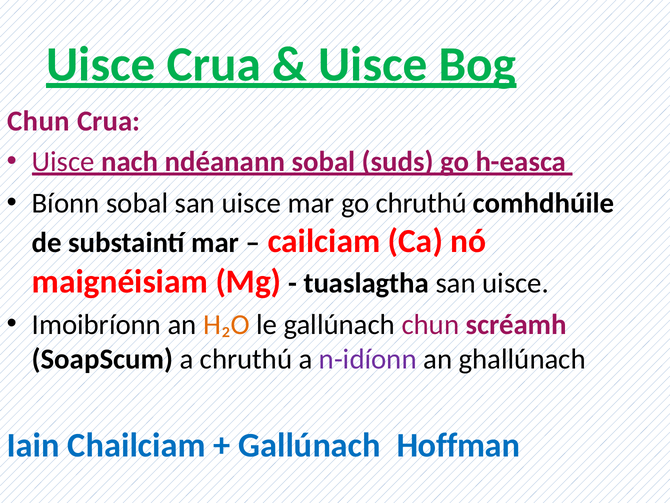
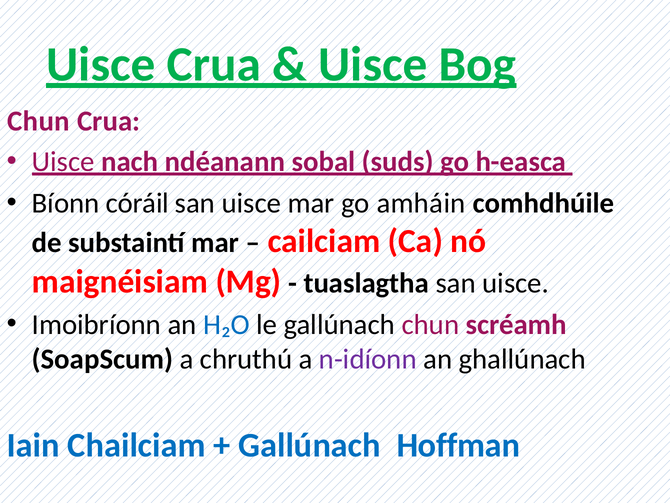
Bíonn sobal: sobal -> córáil
go chruthú: chruthú -> amháin
H₂O colour: orange -> blue
